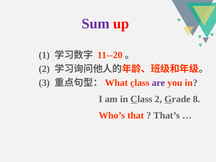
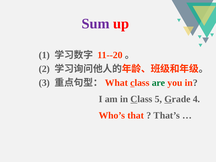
are colour: purple -> green
Class 2: 2 -> 5
8: 8 -> 4
